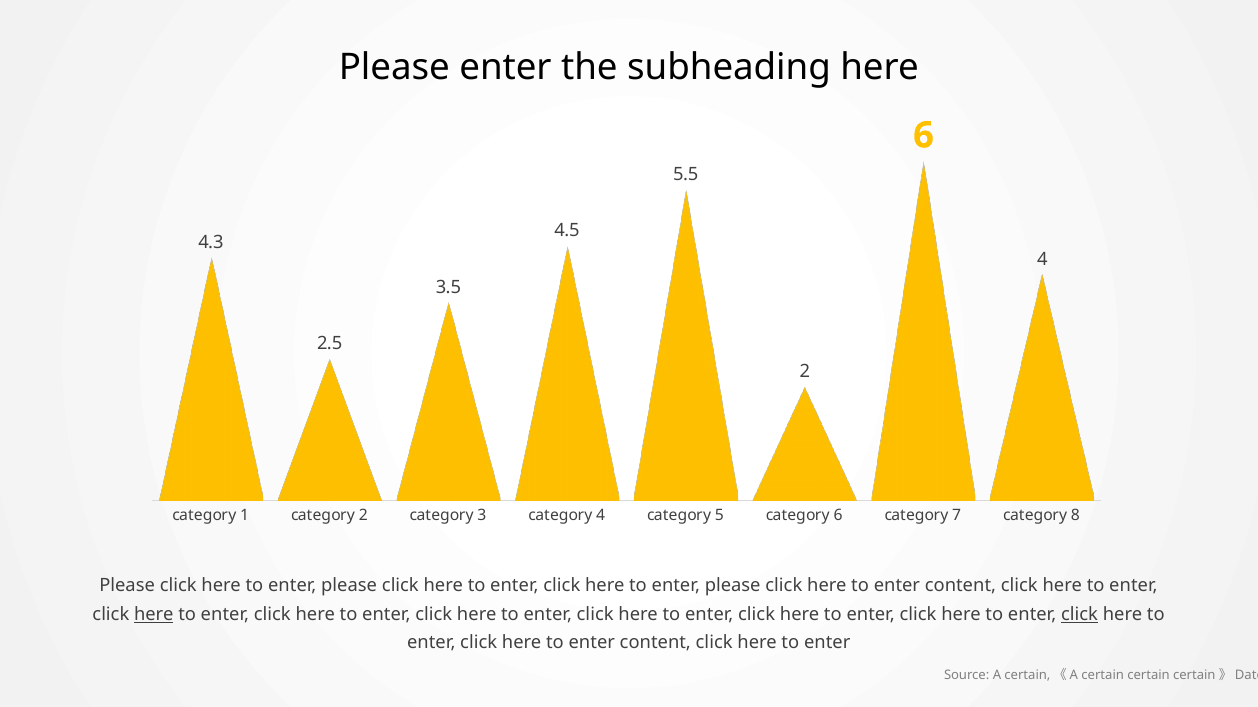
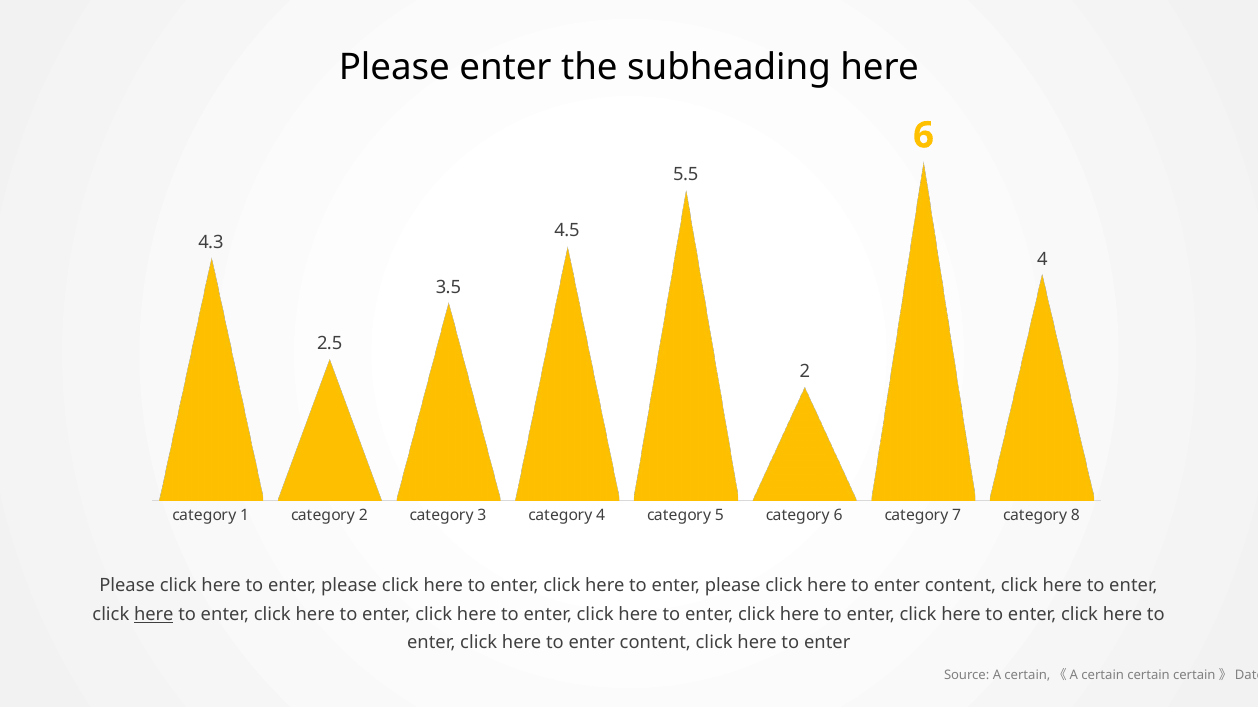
click at (1080, 615) underline: present -> none
